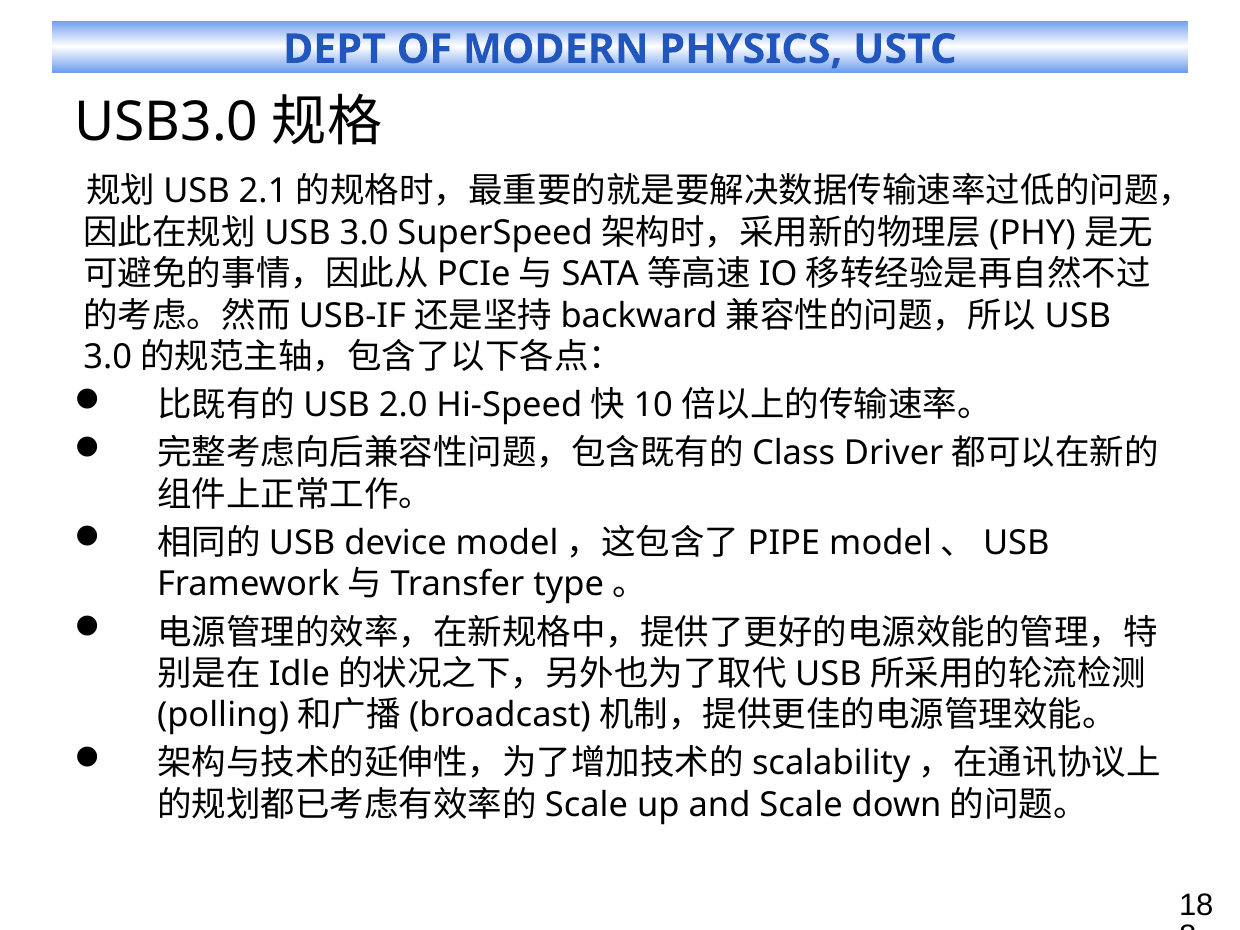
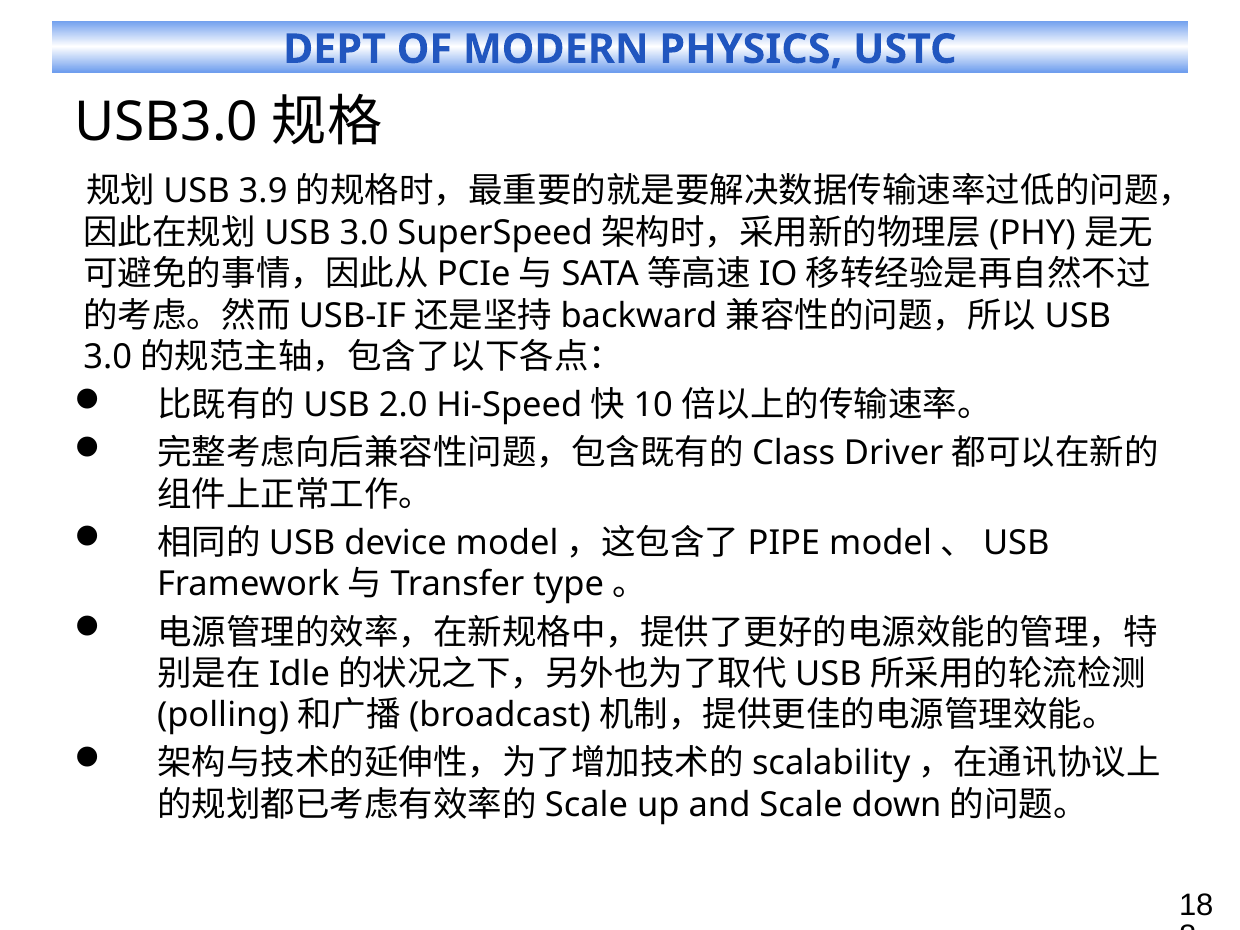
2.1: 2.1 -> 3.9
